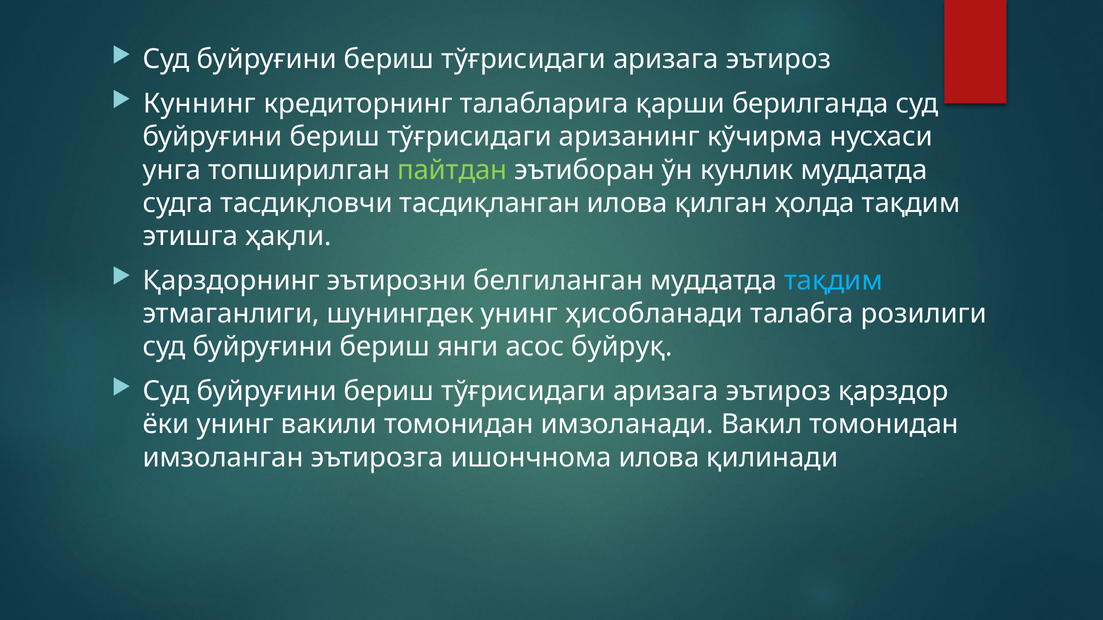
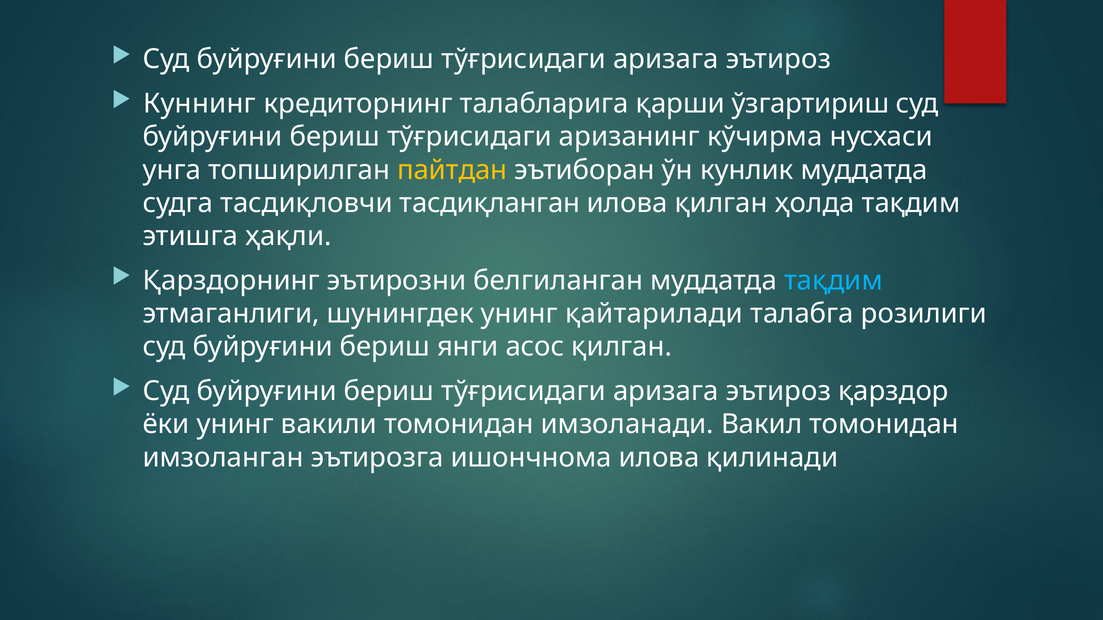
берилганда: берилганда -> ўзгартириш
пайтдан colour: light green -> yellow
ҳисобланади: ҳисобланади -> қайтарилади
асос буйруқ: буйруқ -> қилган
